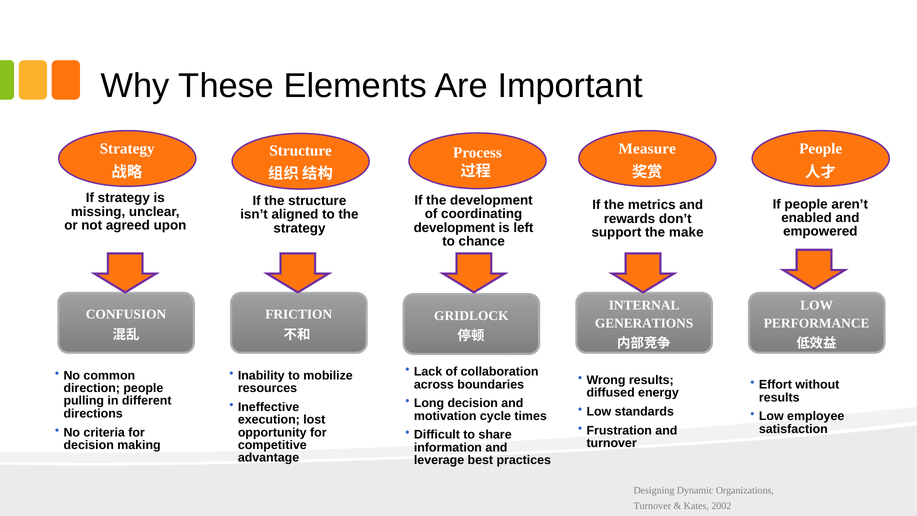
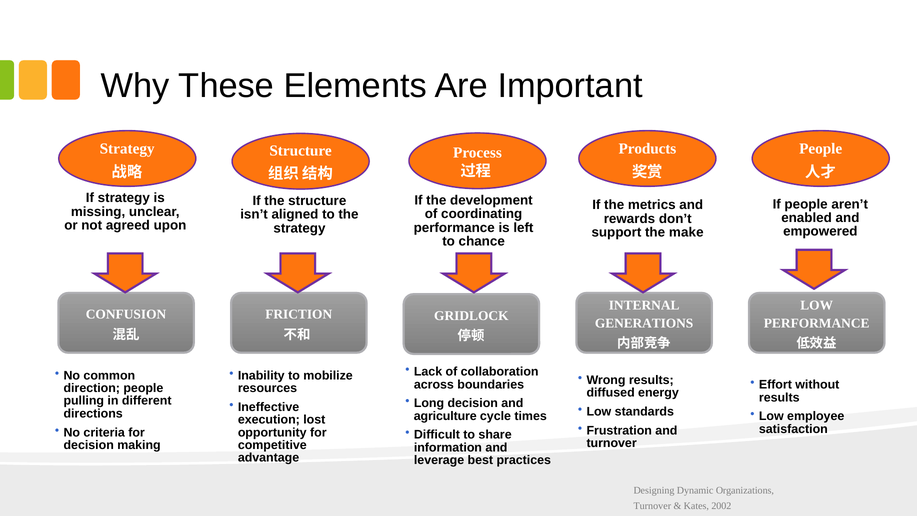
Measure: Measure -> Products
development at (454, 228): development -> performance
motivation: motivation -> agriculture
